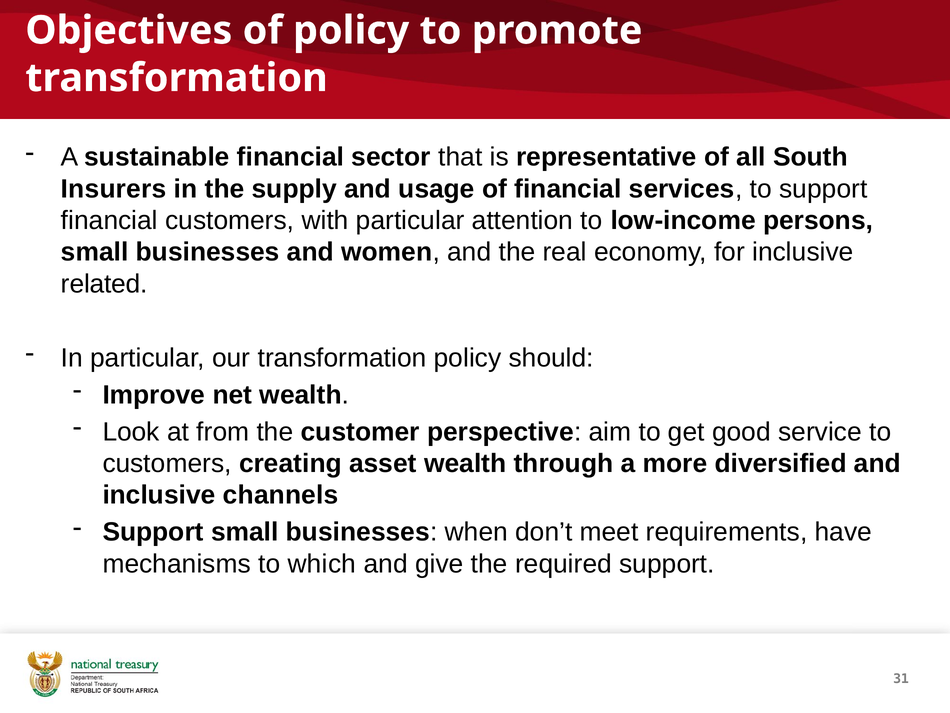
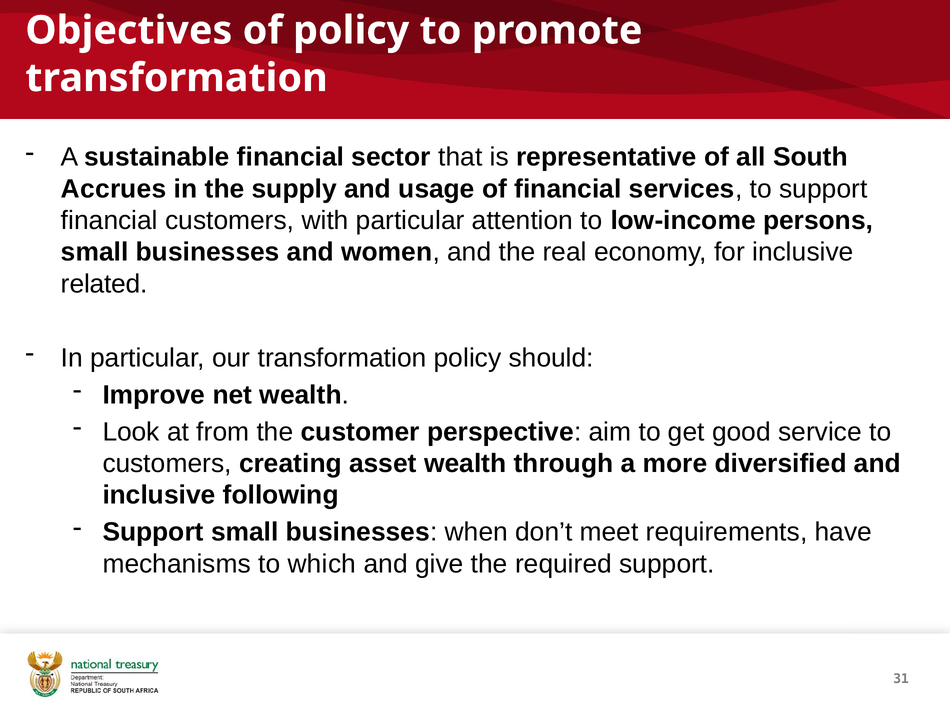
Insurers: Insurers -> Accrues
channels: channels -> following
